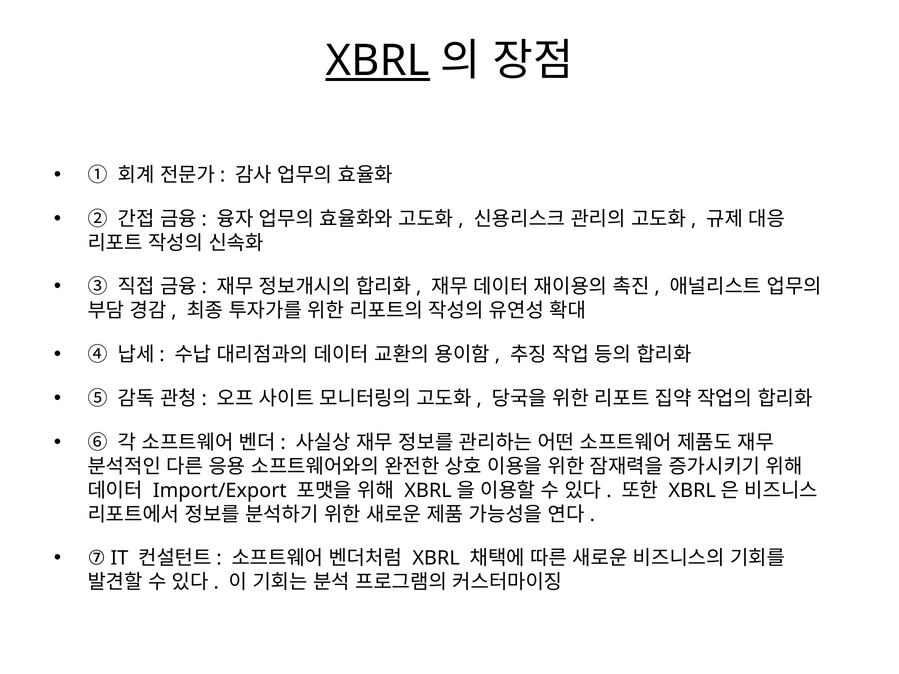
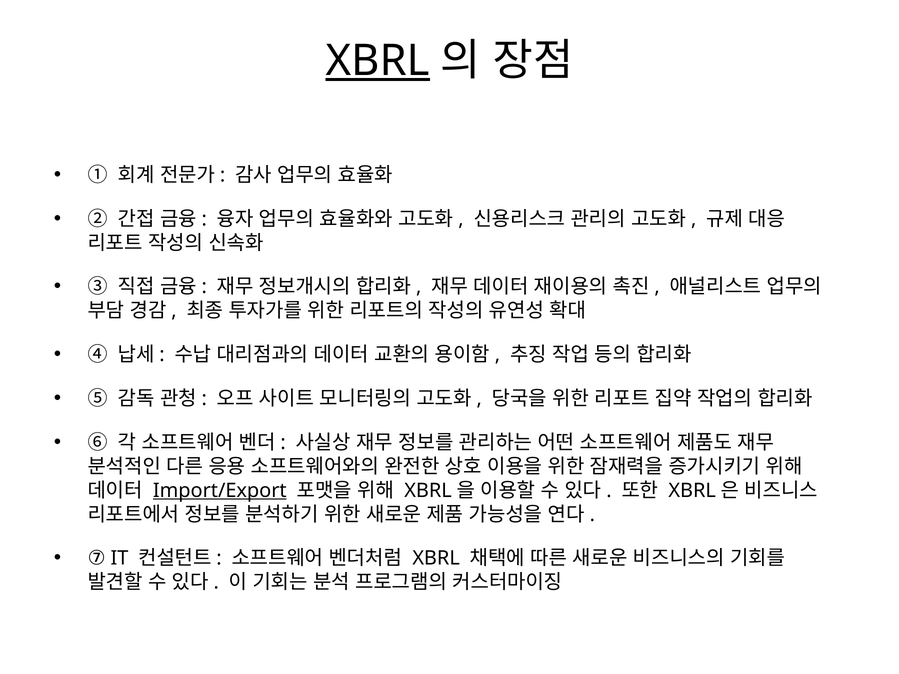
Import/Export underline: none -> present
